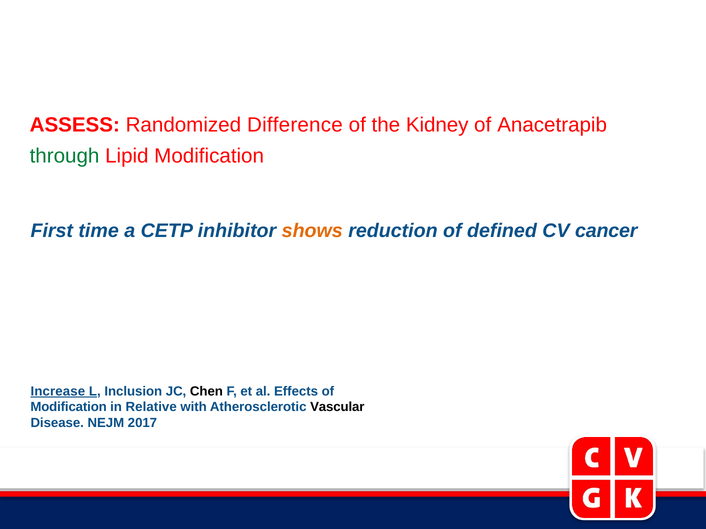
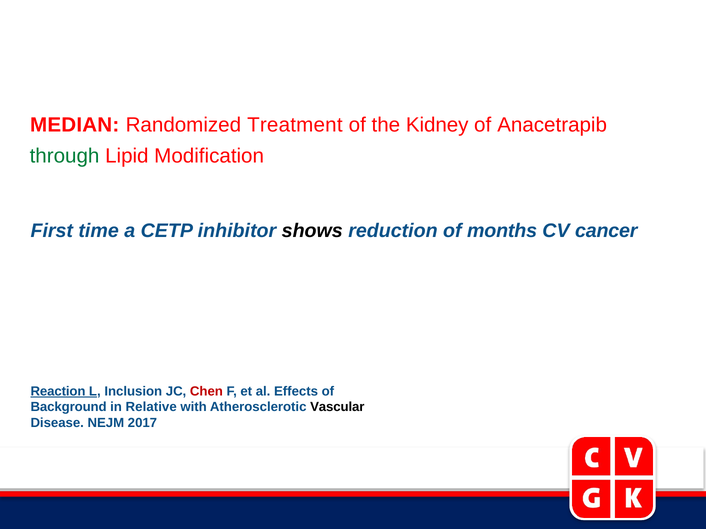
ASSESS: ASSESS -> MEDIAN
Difference: Difference -> Treatment
shows colour: orange -> black
defined: defined -> months
Increase: Increase -> Reaction
Chen colour: black -> red
Modification at (69, 407): Modification -> Background
